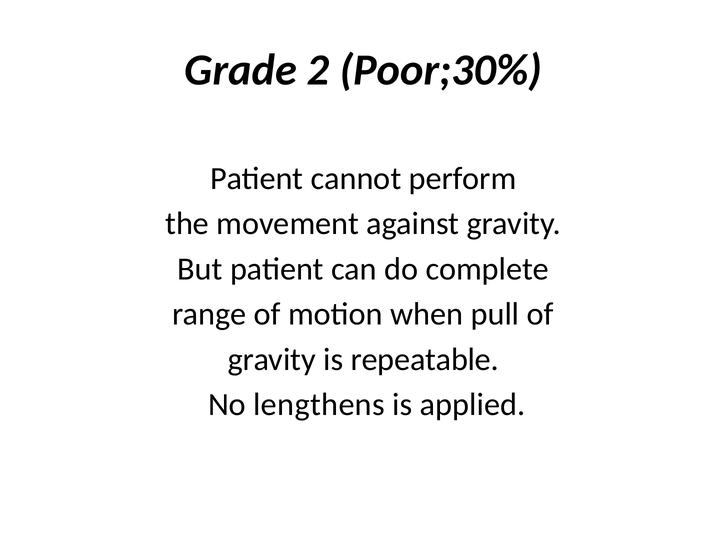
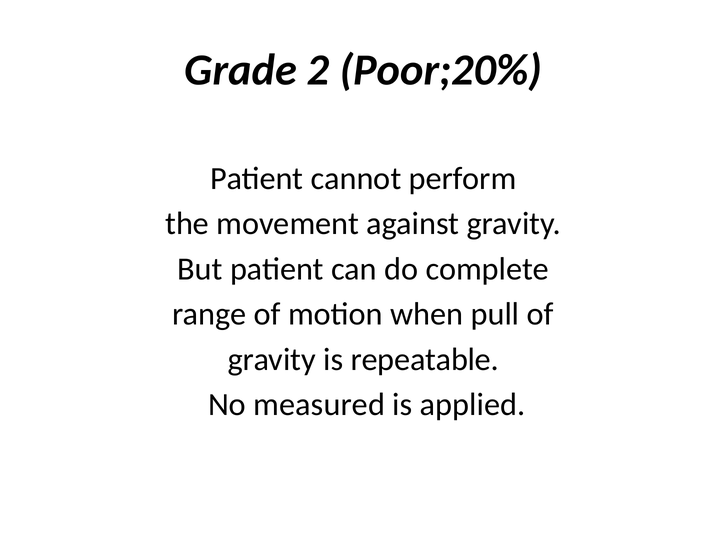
Poor;30%: Poor;30% -> Poor;20%
lengthens: lengthens -> measured
